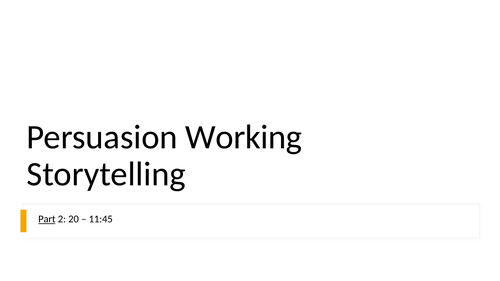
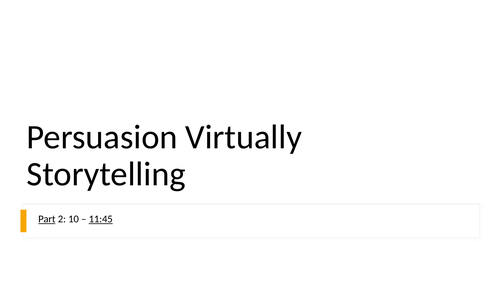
Working: Working -> Virtually
20: 20 -> 10
11:45 underline: none -> present
